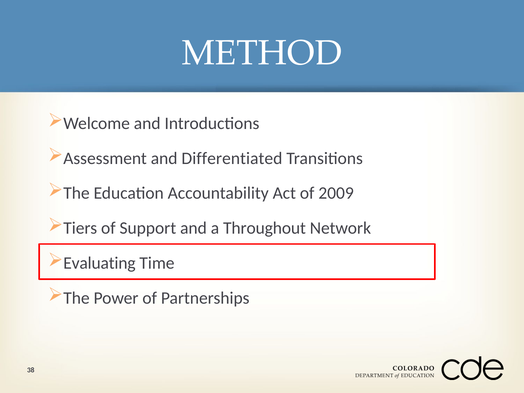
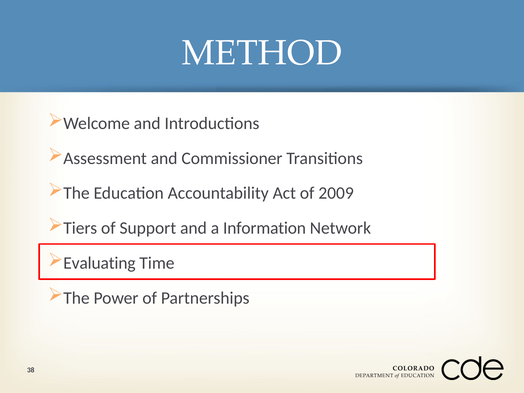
Differentiated: Differentiated -> Commissioner
Throughout: Throughout -> Information
